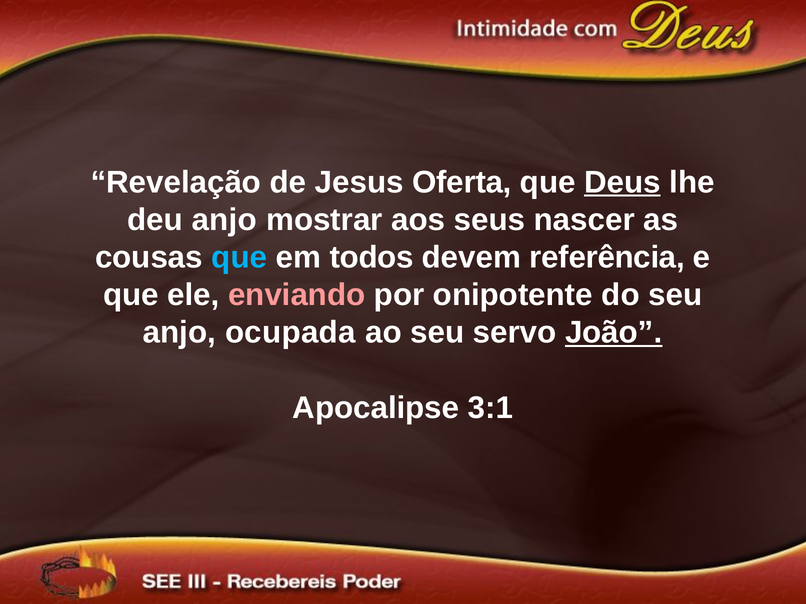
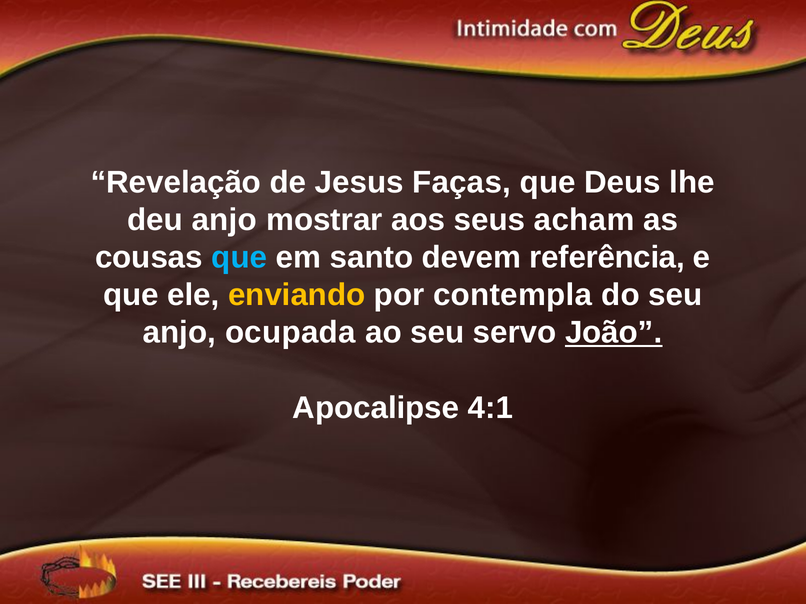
Oferta: Oferta -> Faças
Deus underline: present -> none
nascer: nascer -> acham
todos: todos -> santo
enviando colour: pink -> yellow
onipotente: onipotente -> contempla
3:1: 3:1 -> 4:1
